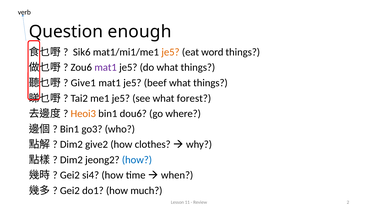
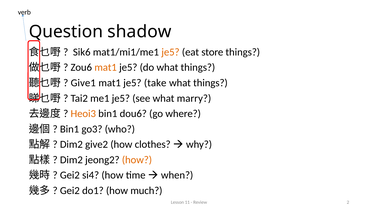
enough: enough -> shadow
word: word -> store
mat1 at (106, 68) colour: purple -> orange
beef: beef -> take
forest: forest -> marry
how at (137, 160) colour: blue -> orange
